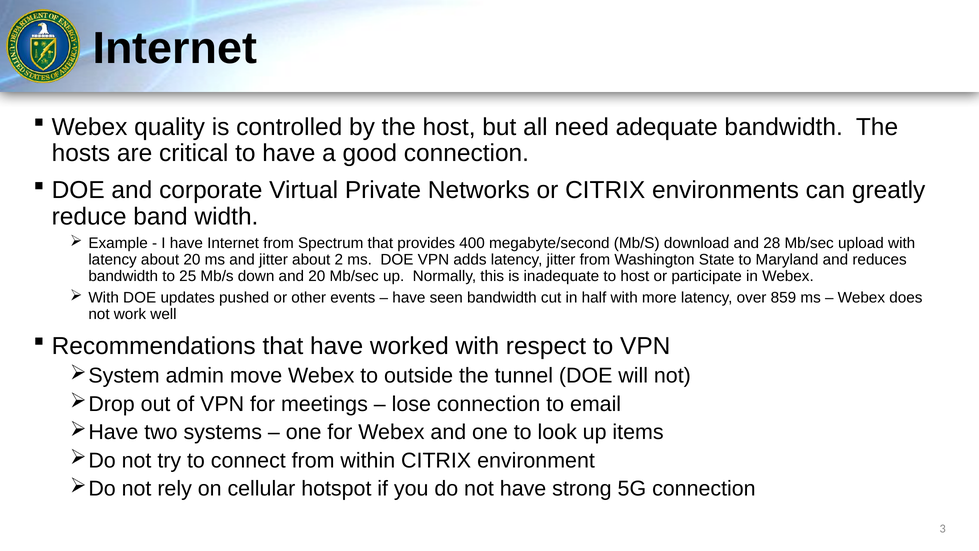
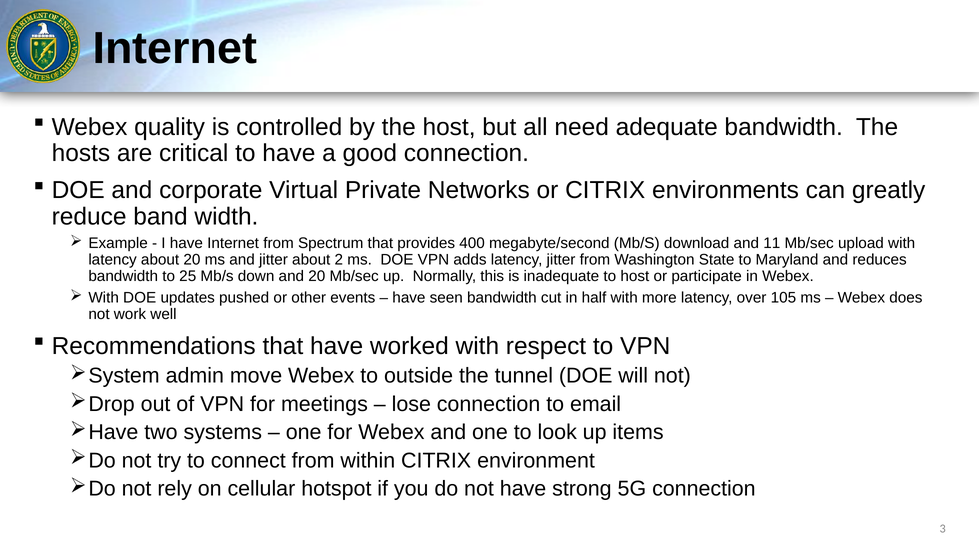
28: 28 -> 11
859: 859 -> 105
